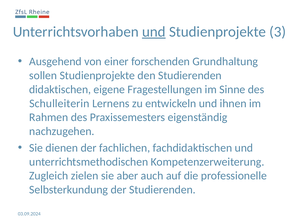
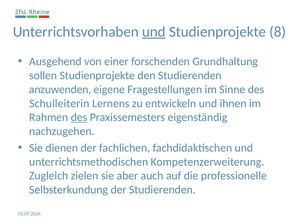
3: 3 -> 8
didaktischen: didaktischen -> anzuwenden
des at (79, 117) underline: none -> present
